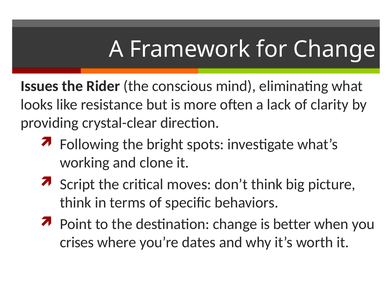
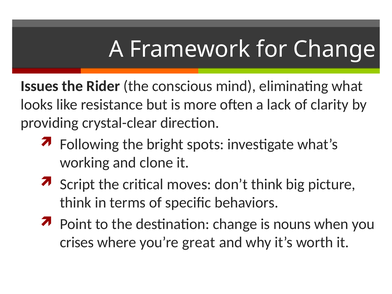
better: better -> nouns
dates: dates -> great
